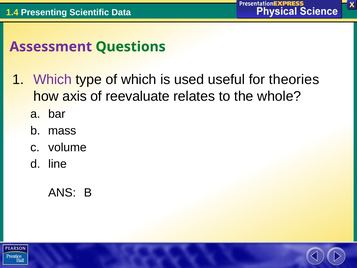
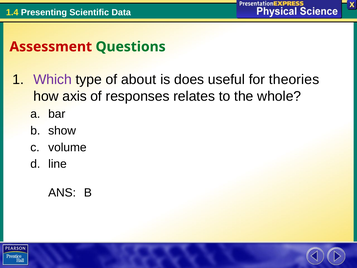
Assessment colour: purple -> red
of which: which -> about
used: used -> does
reevaluate: reevaluate -> responses
mass: mass -> show
